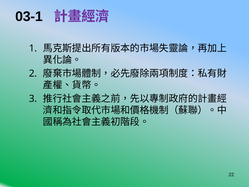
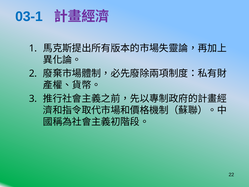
03-1 colour: black -> blue
